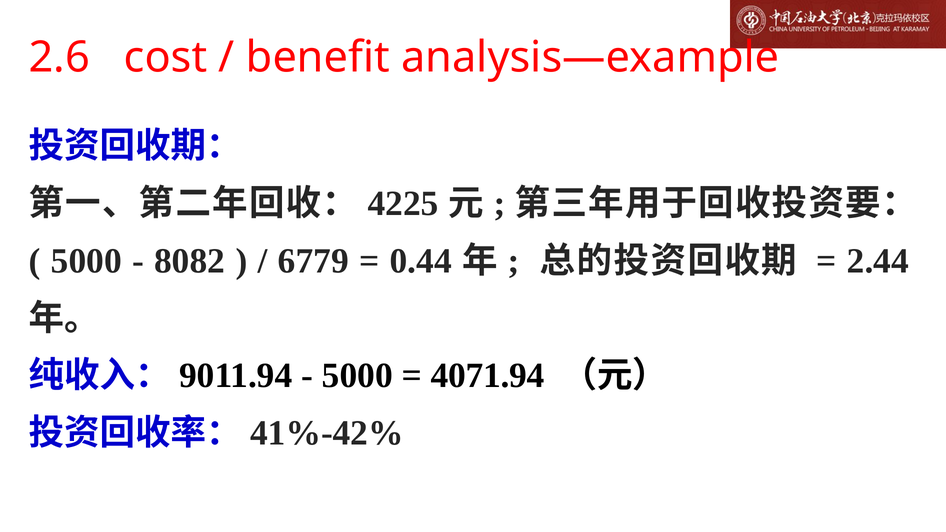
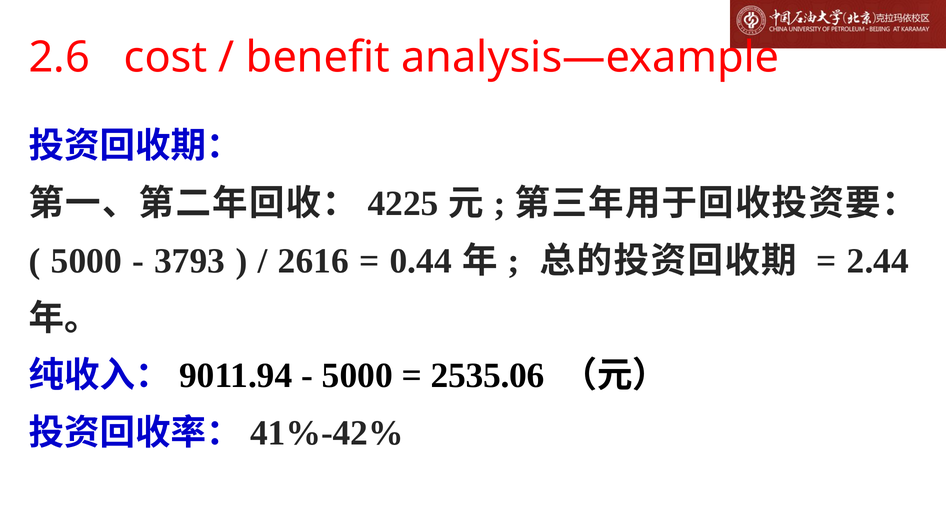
8082: 8082 -> 3793
6779: 6779 -> 2616
4071.94: 4071.94 -> 2535.06
